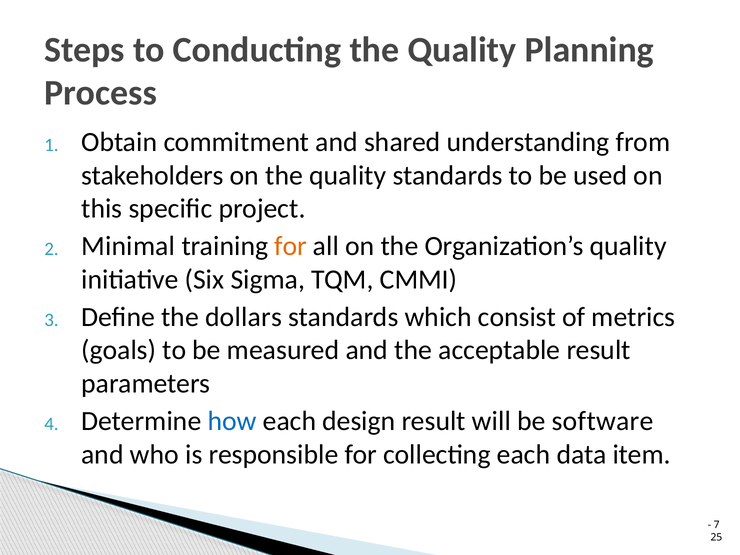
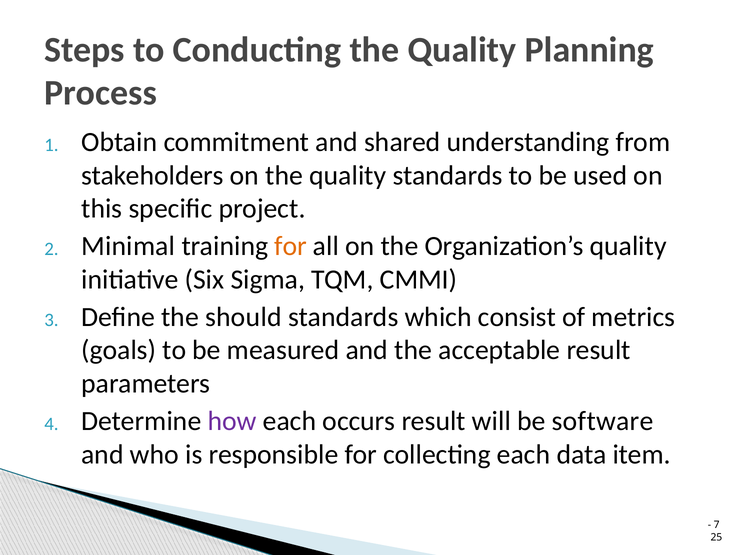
dollars: dollars -> should
how colour: blue -> purple
design: design -> occurs
